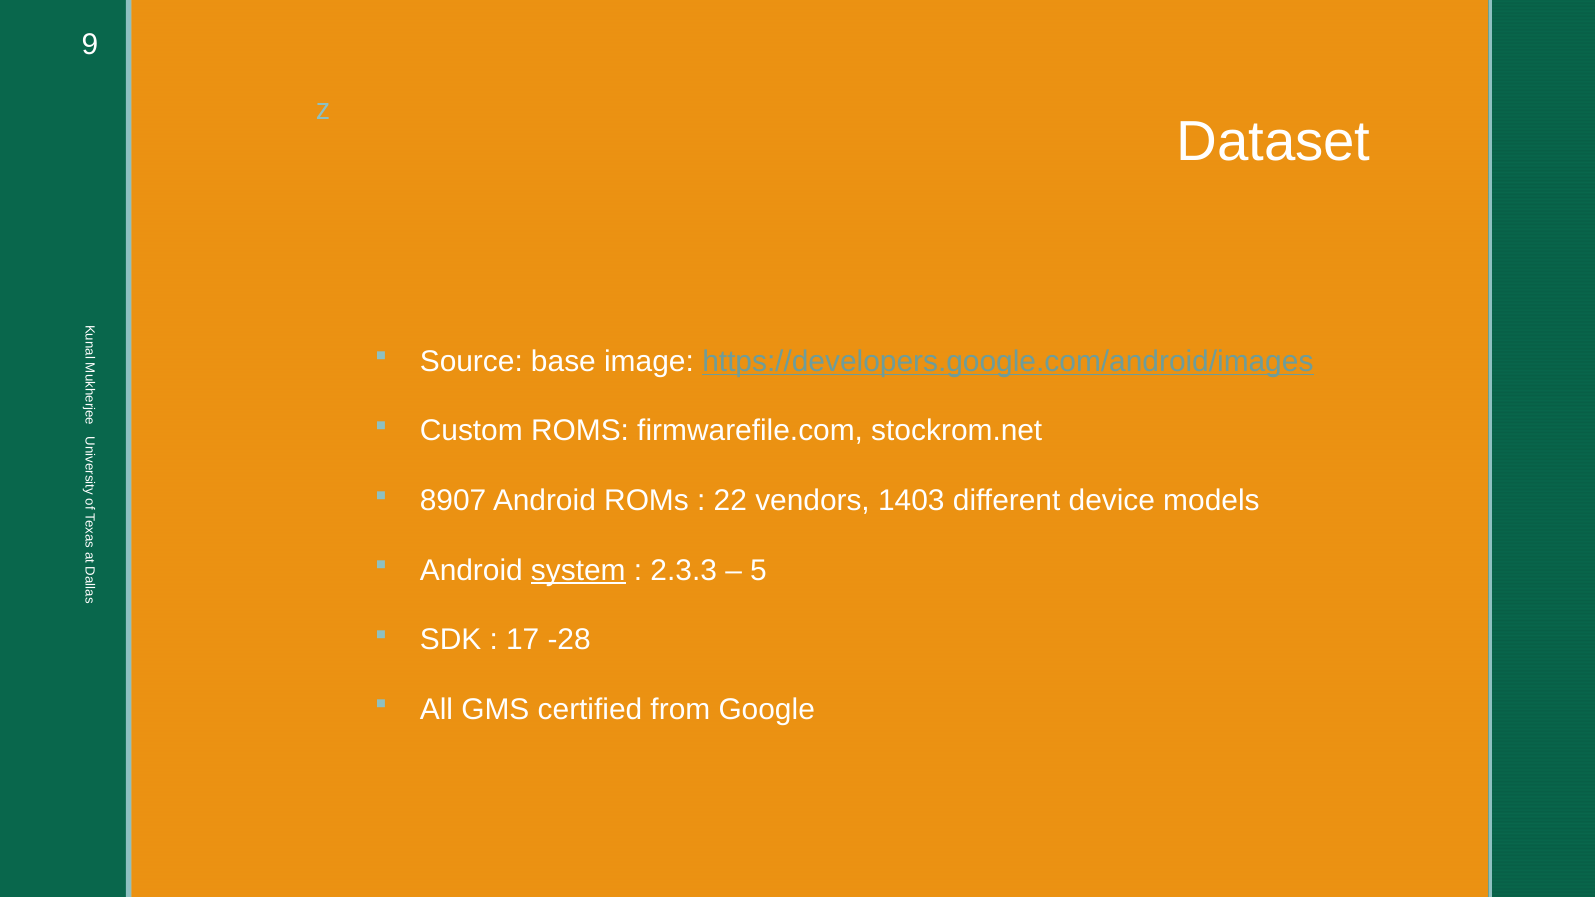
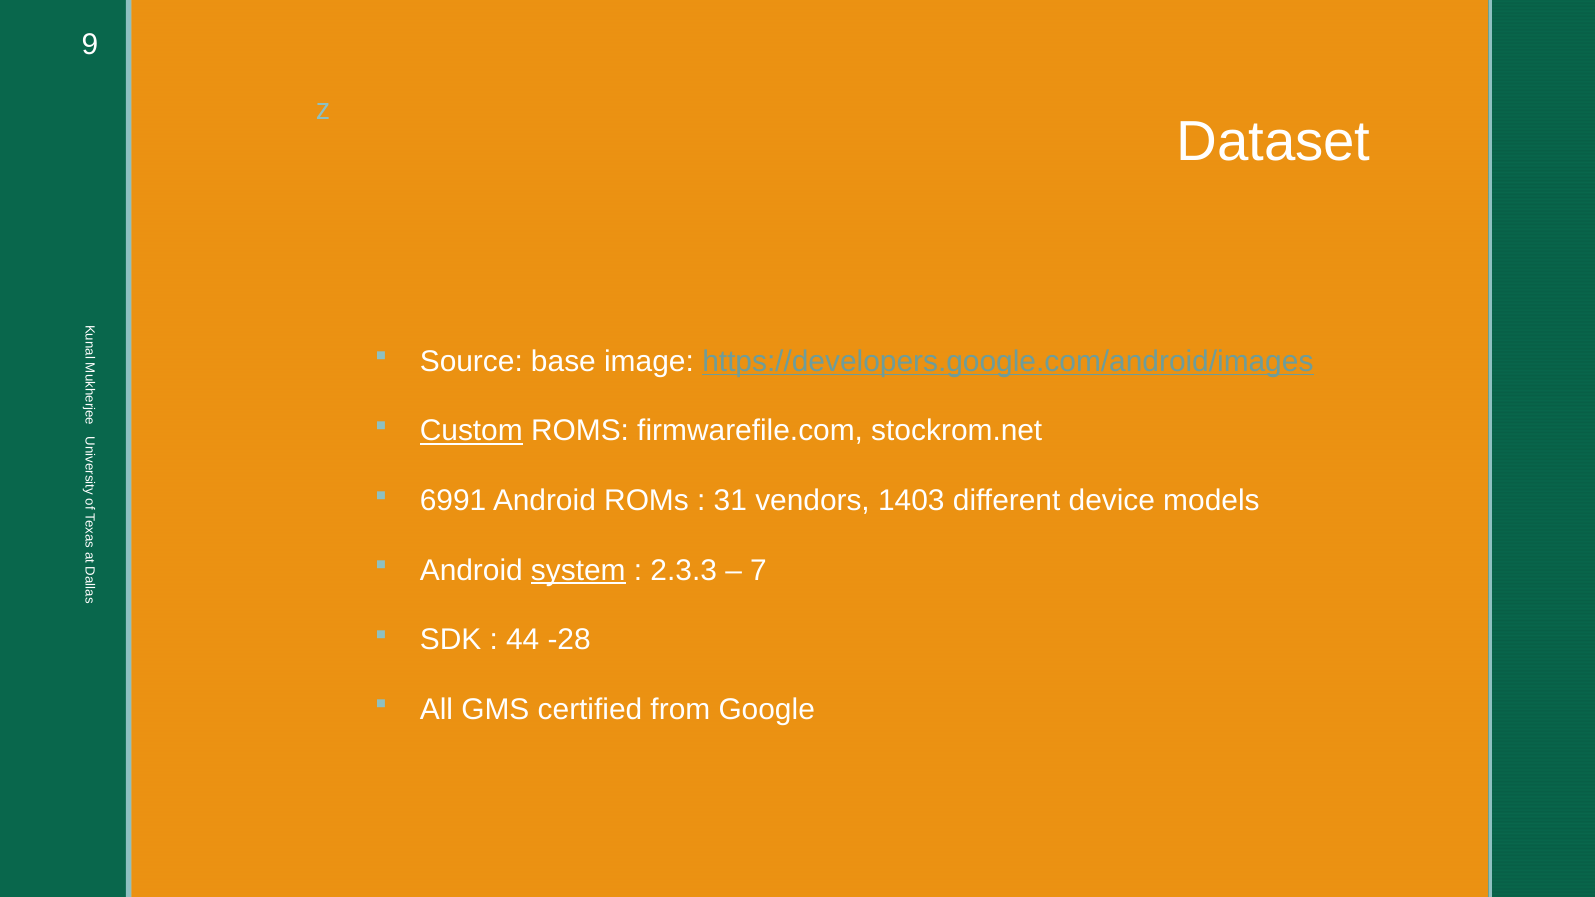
Custom underline: none -> present
8907: 8907 -> 6991
22: 22 -> 31
5: 5 -> 7
17: 17 -> 44
